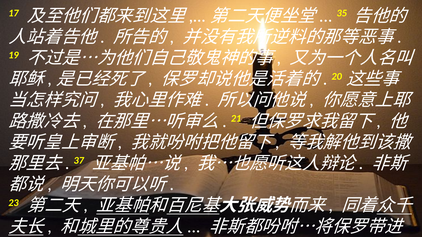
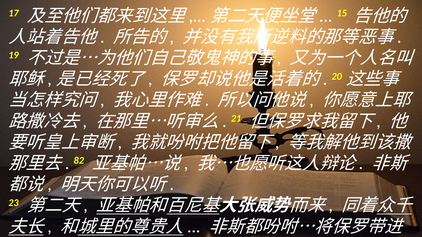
35: 35 -> 15
37: 37 -> 82
